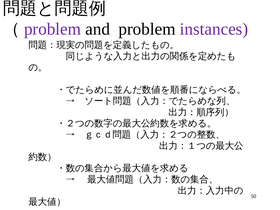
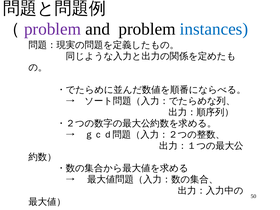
instances colour: purple -> blue
